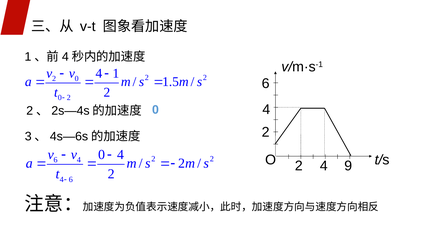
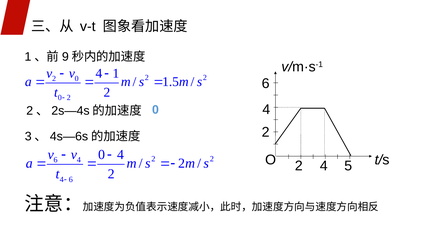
4 at (65, 57): 4 -> 9
9: 9 -> 5
